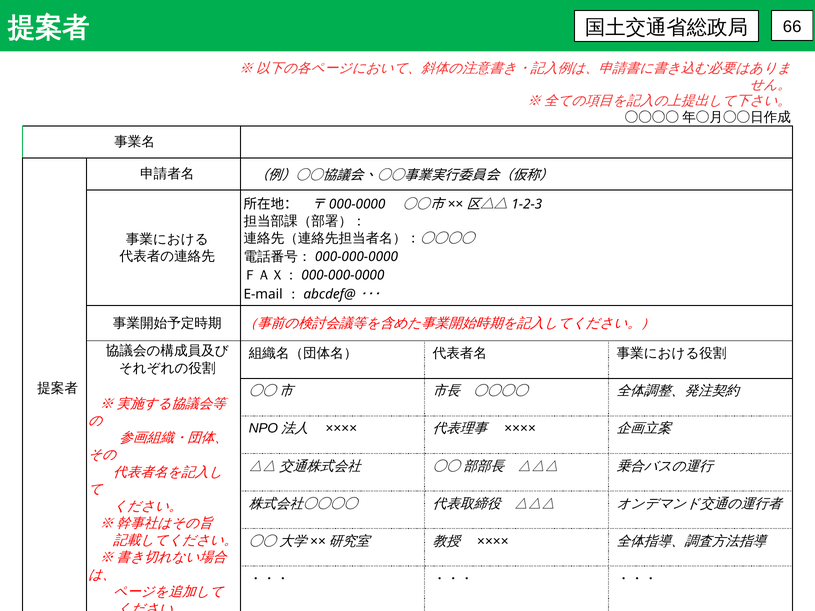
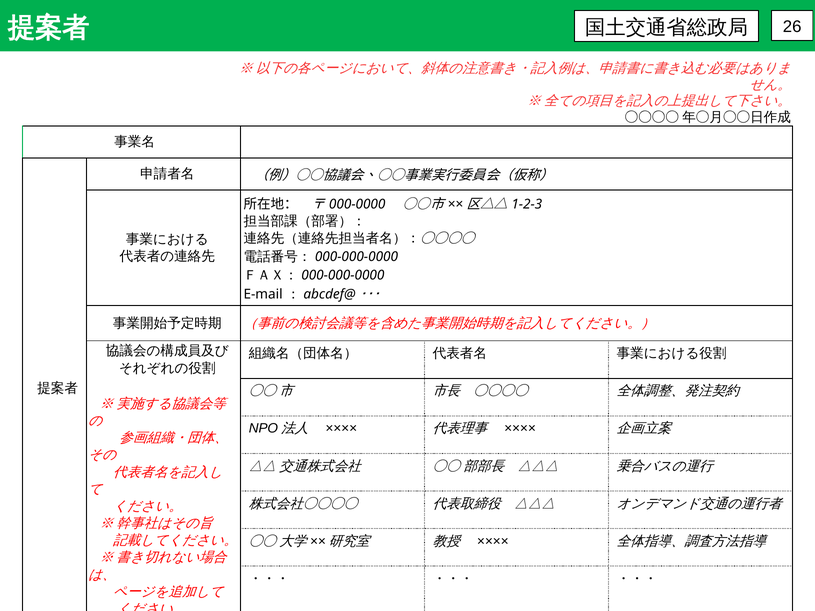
66: 66 -> 26
